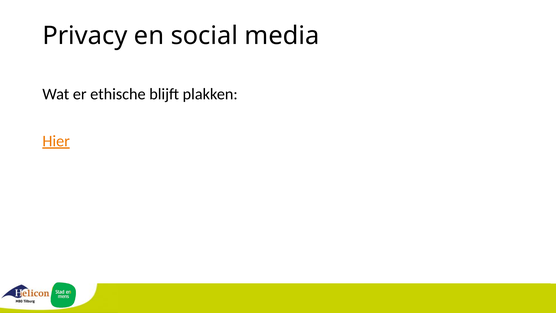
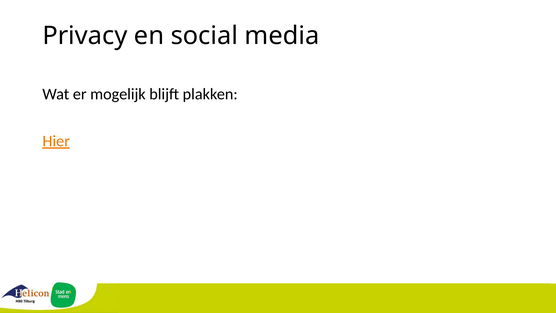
ethische: ethische -> mogelijk
